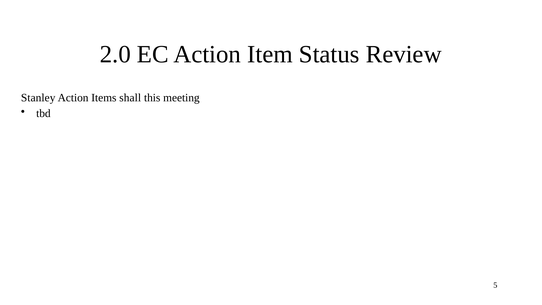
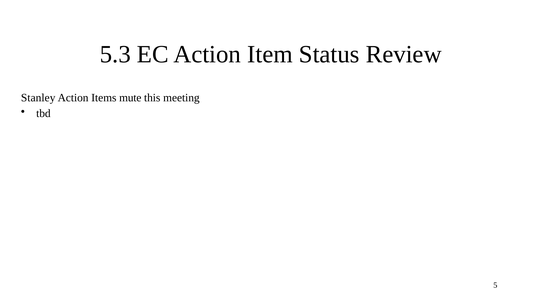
2.0: 2.0 -> 5.3
shall: shall -> mute
